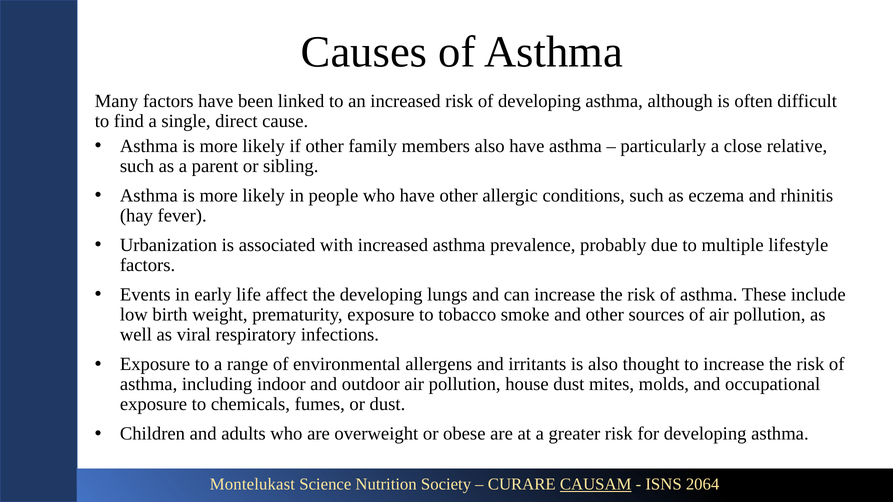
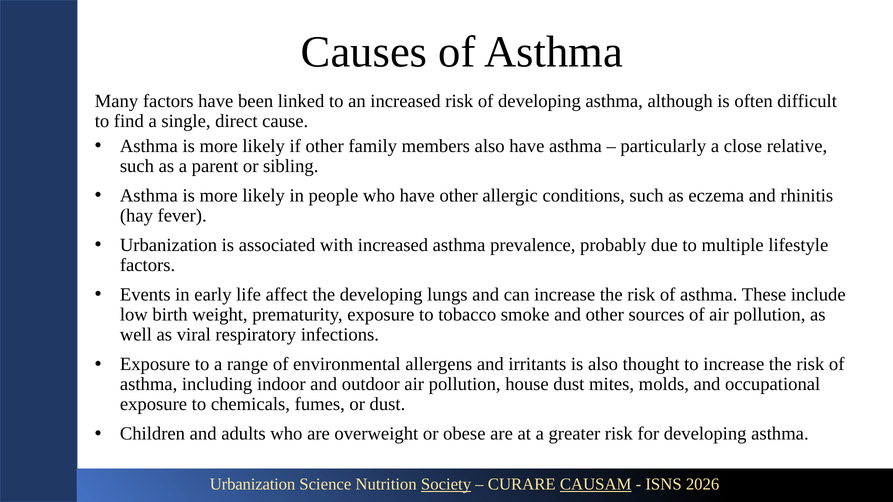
Montelukast at (252, 485): Montelukast -> Urbanization
Society underline: none -> present
2064: 2064 -> 2026
